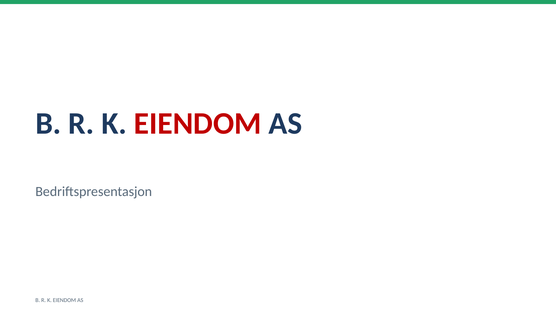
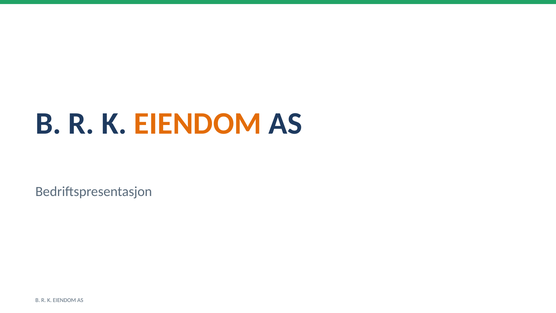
EIENDOM at (198, 123) colour: red -> orange
